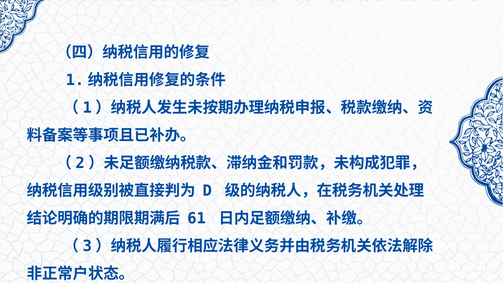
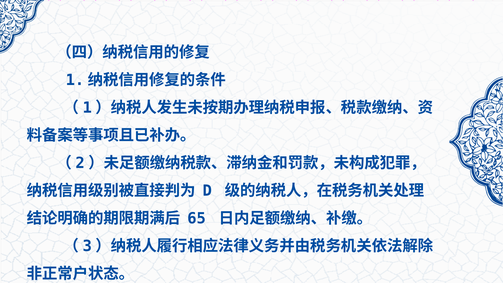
61: 61 -> 65
